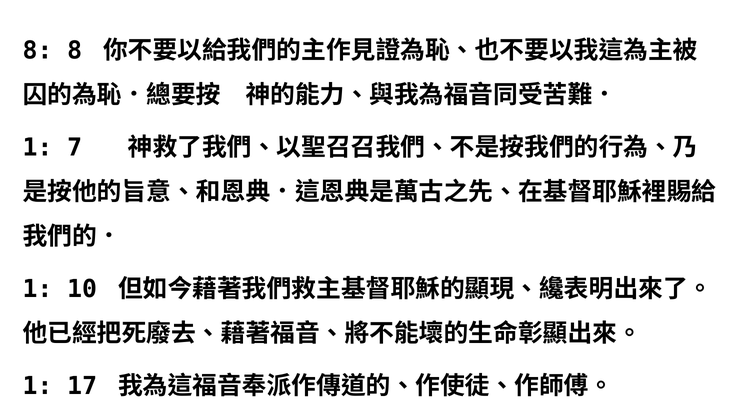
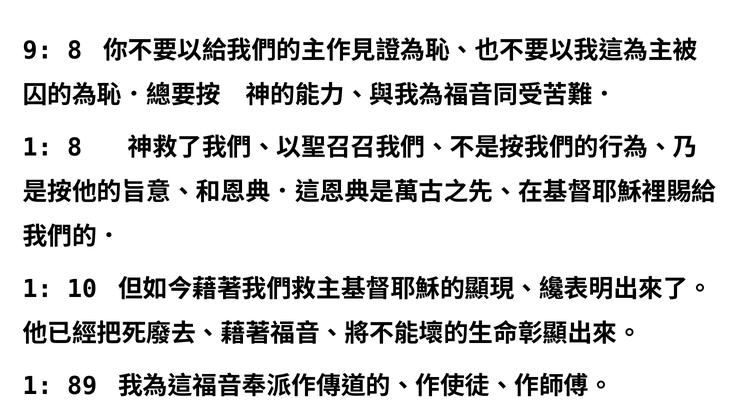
8 at (37, 50): 8 -> 9
1 7: 7 -> 8
17: 17 -> 89
